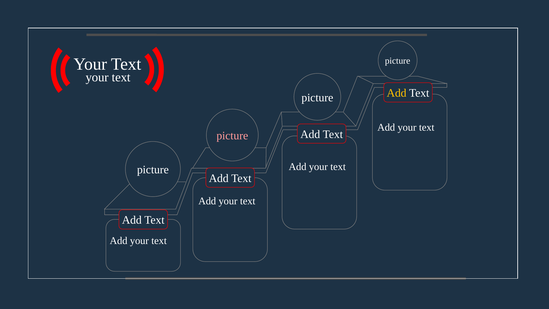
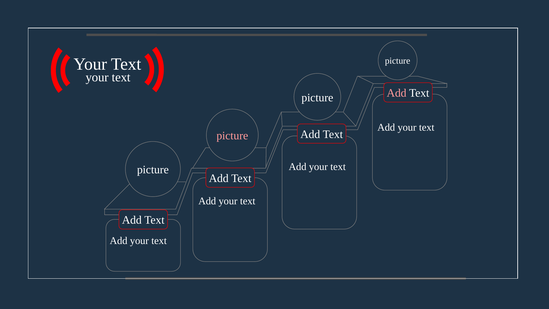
Add at (397, 93) colour: yellow -> pink
